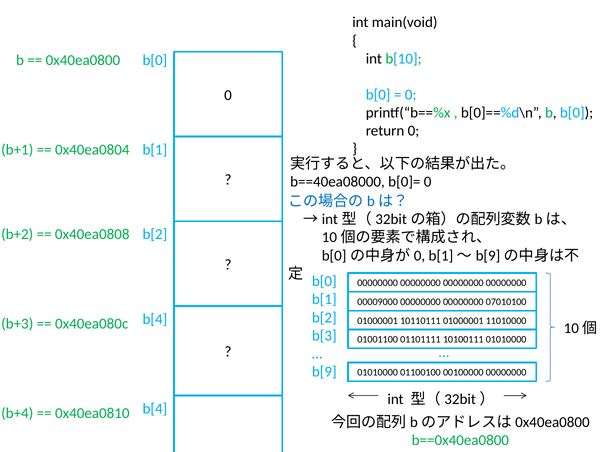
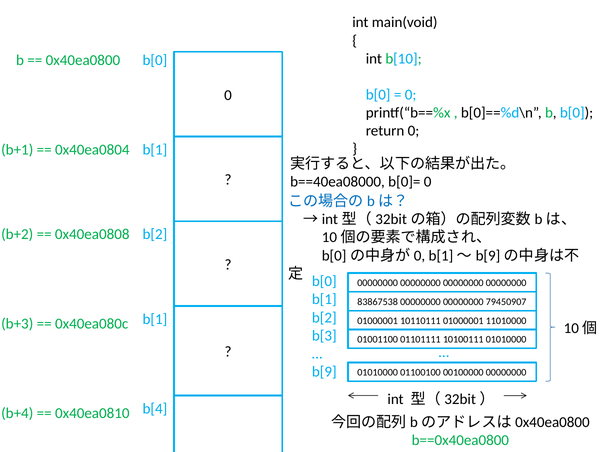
00009000: 00009000 -> 83867538
07010100: 07010100 -> 79450907
b[4 at (155, 319): b[4 -> b[1
